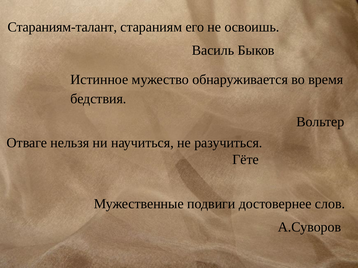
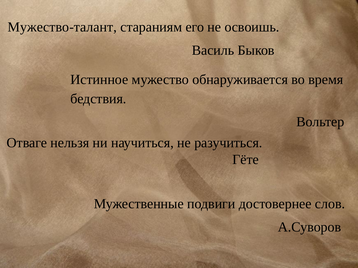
Стараниям-талант: Стараниям-талант -> Мужество-талант
